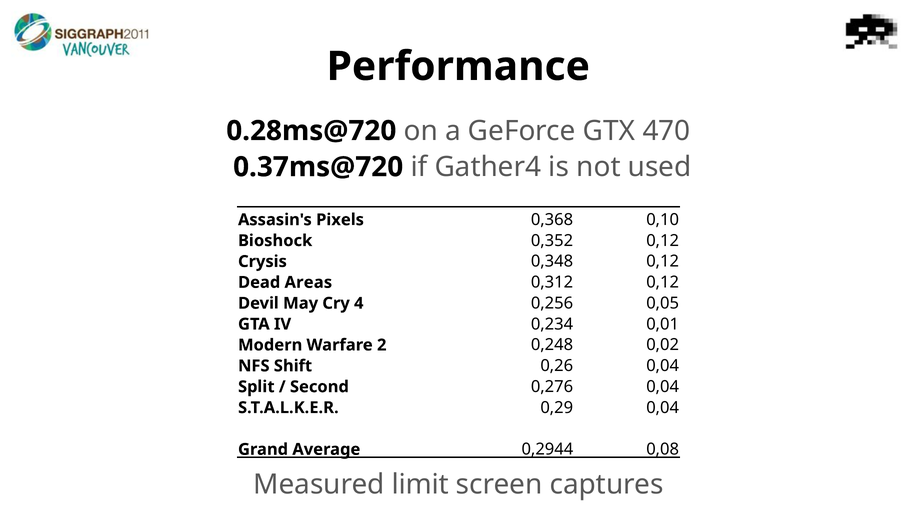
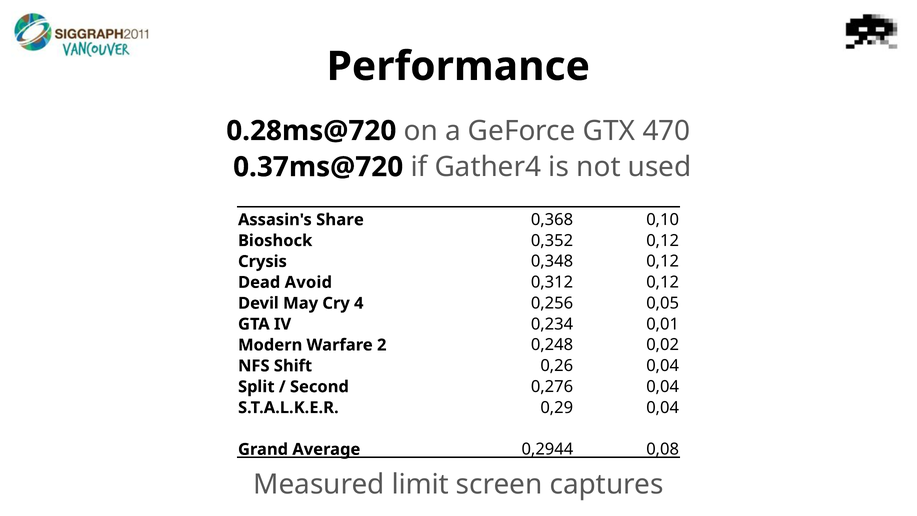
Pixels: Pixels -> Share
Areas: Areas -> Avoid
